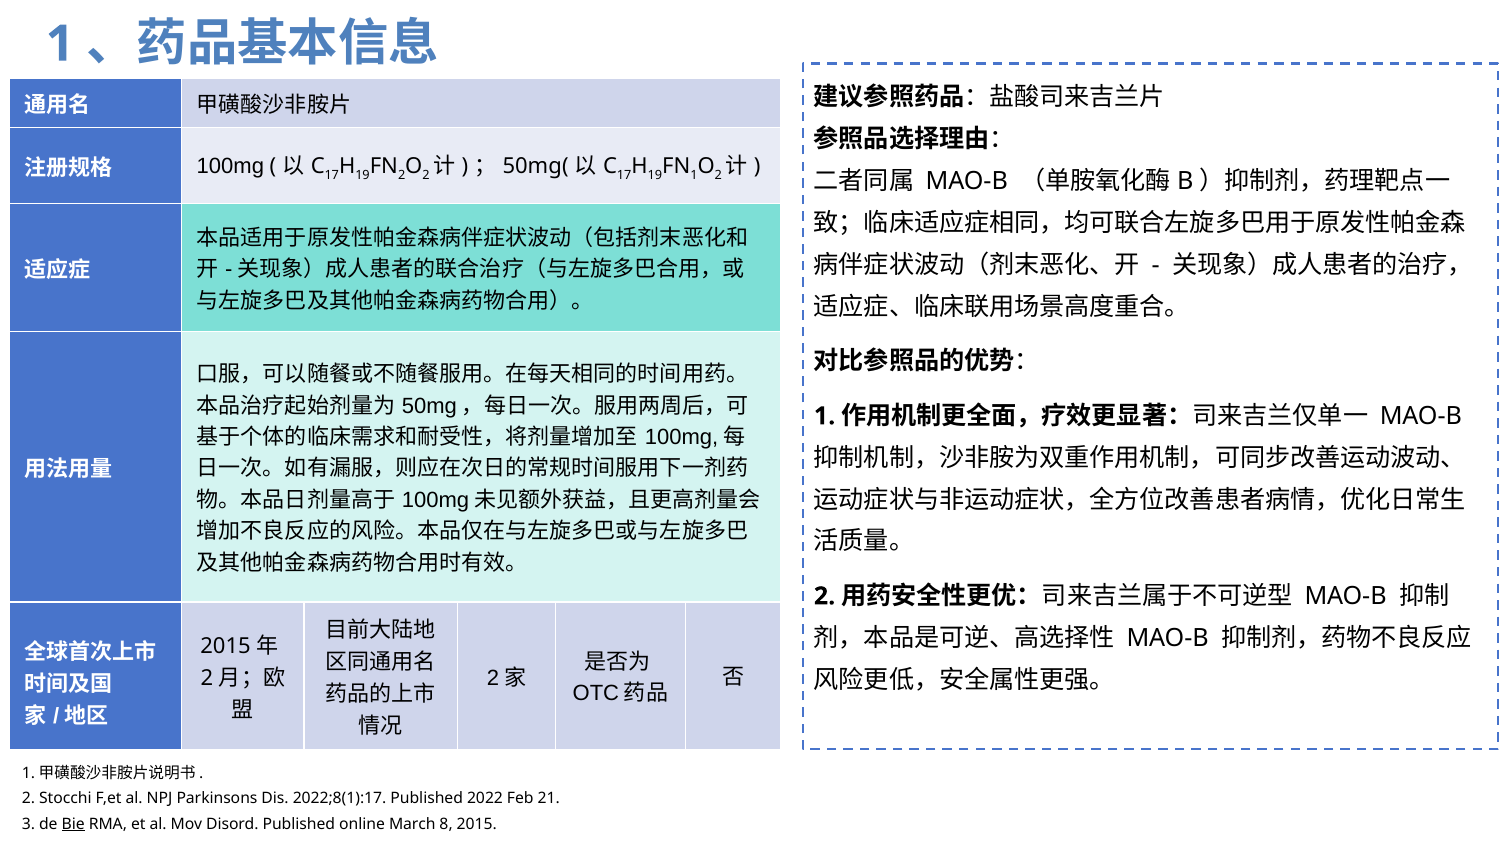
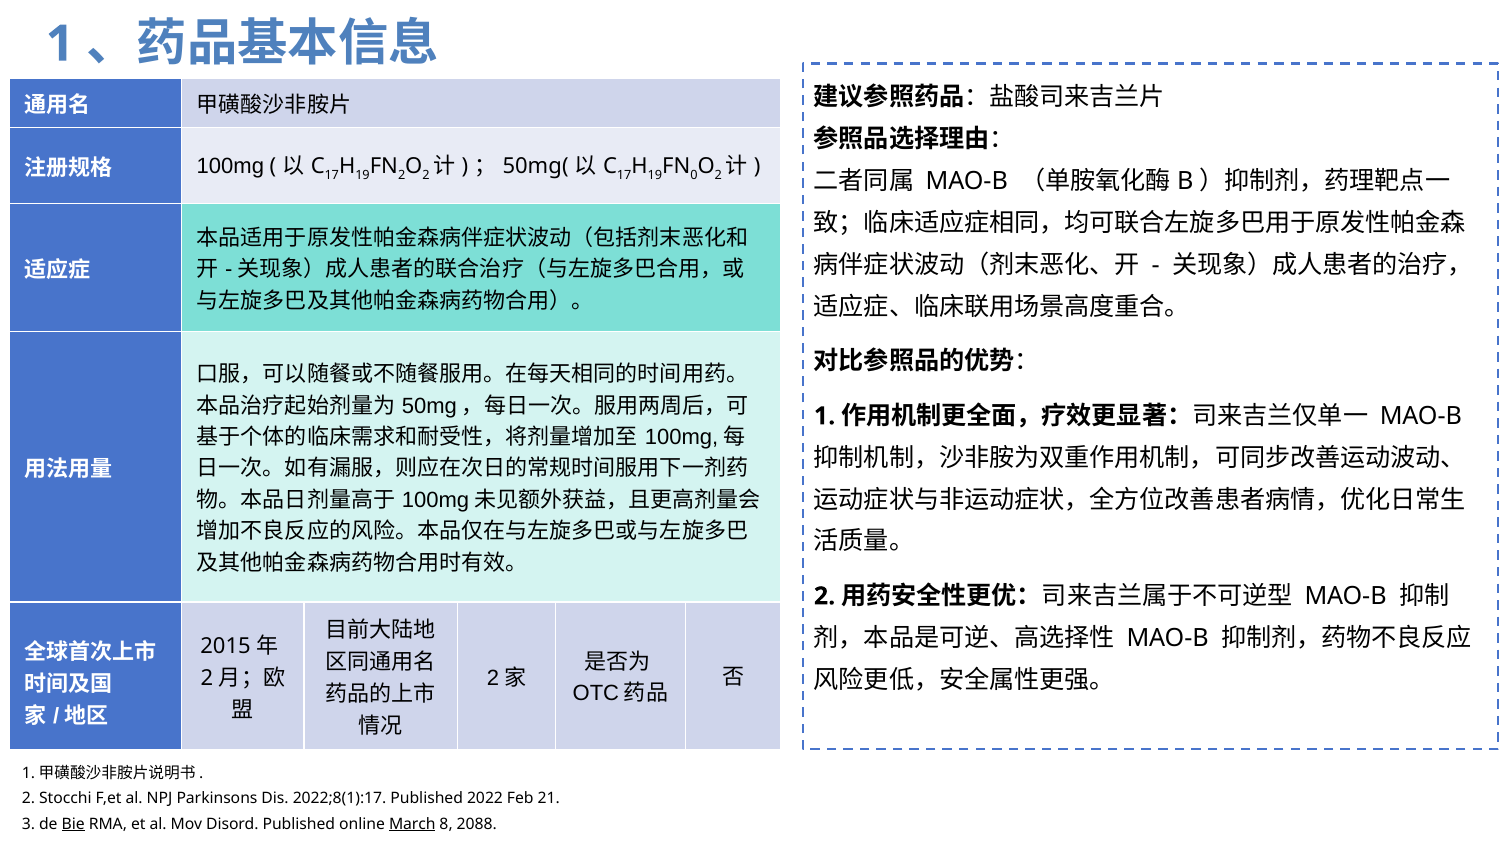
1 at (694, 175): 1 -> 0
March underline: none -> present
8 2015: 2015 -> 2088
